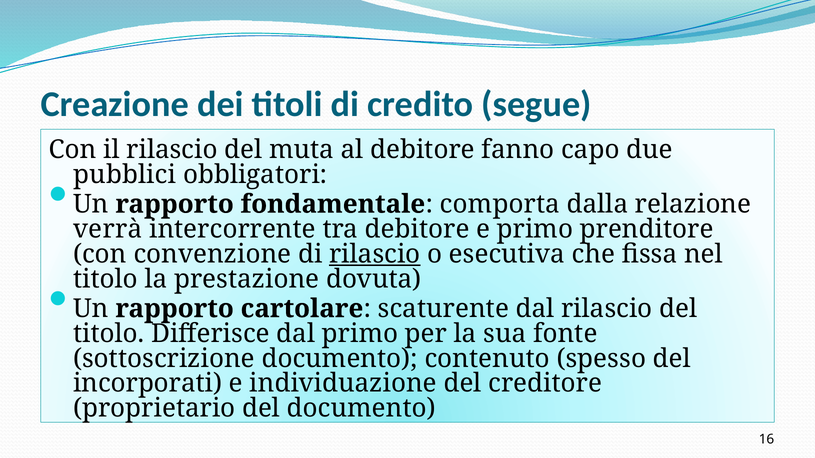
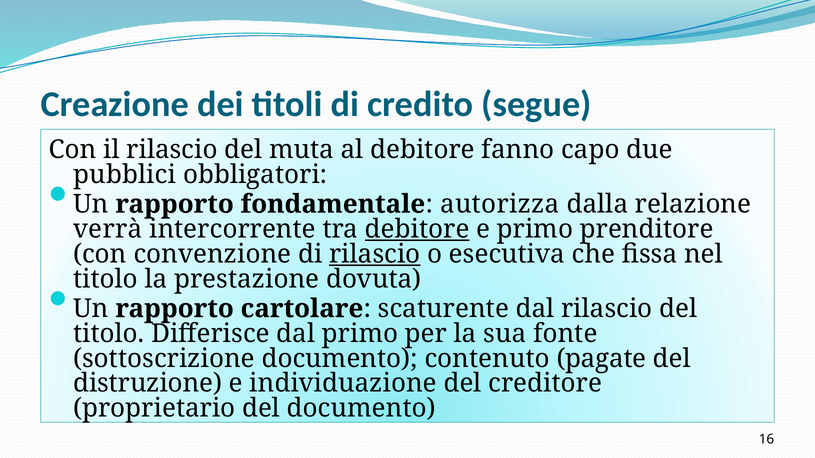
comporta: comporta -> autorizza
debitore at (417, 229) underline: none -> present
spesso: spesso -> pagate
incorporati: incorporati -> distruzione
